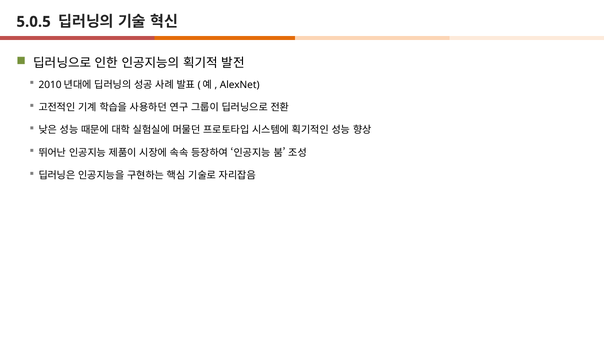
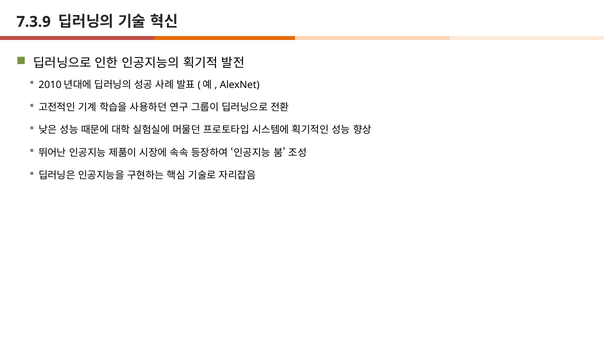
5.0.5: 5.0.5 -> 7.3.9
